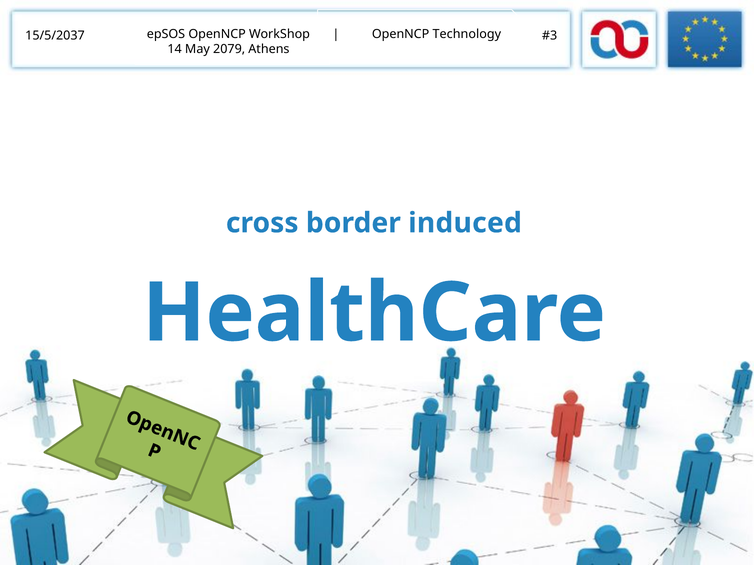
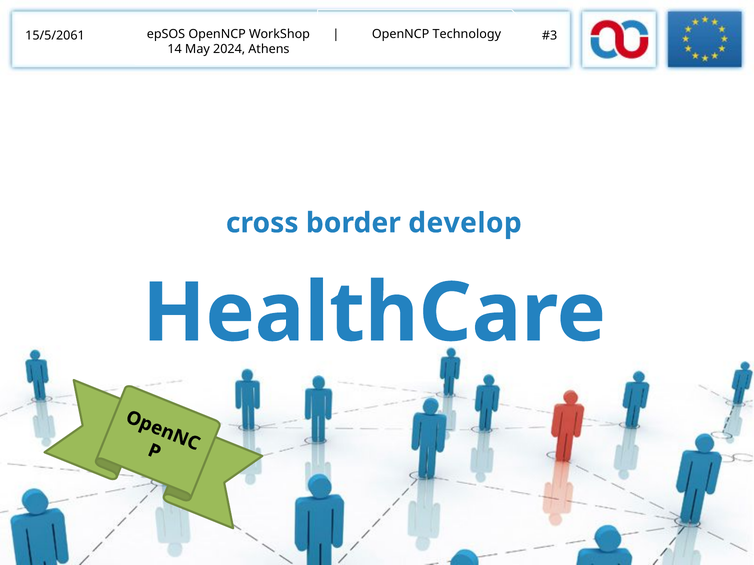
15/5/2037: 15/5/2037 -> 15/5/2061
2079: 2079 -> 2024
induced: induced -> develop
